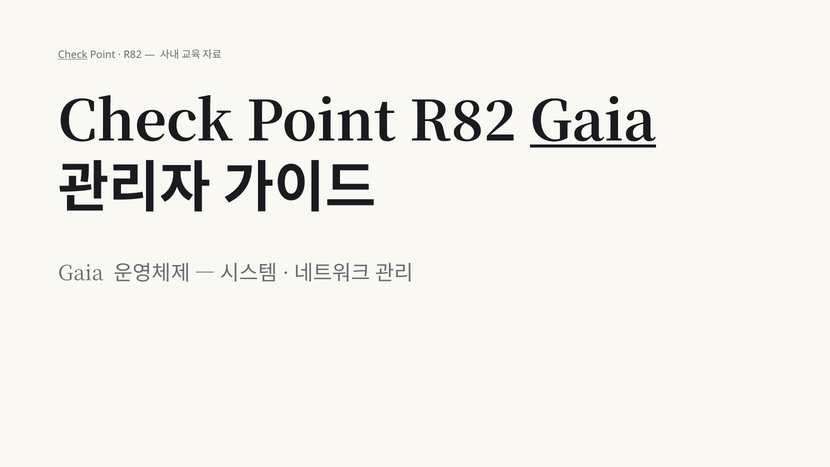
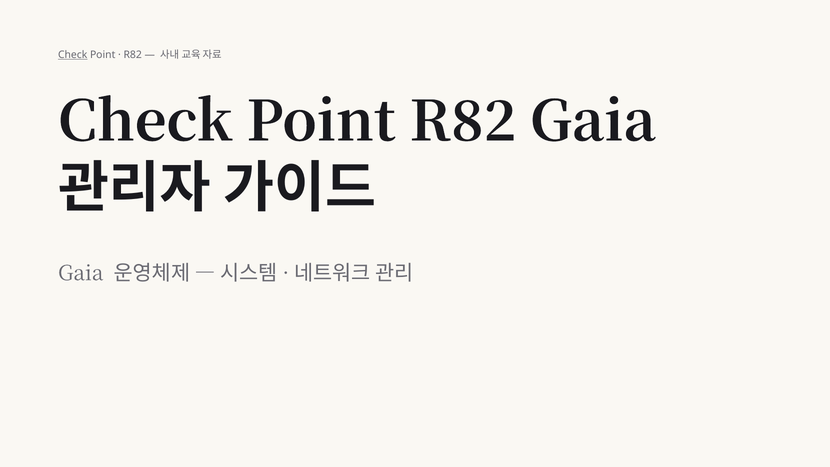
Gaia at (593, 122) underline: present -> none
